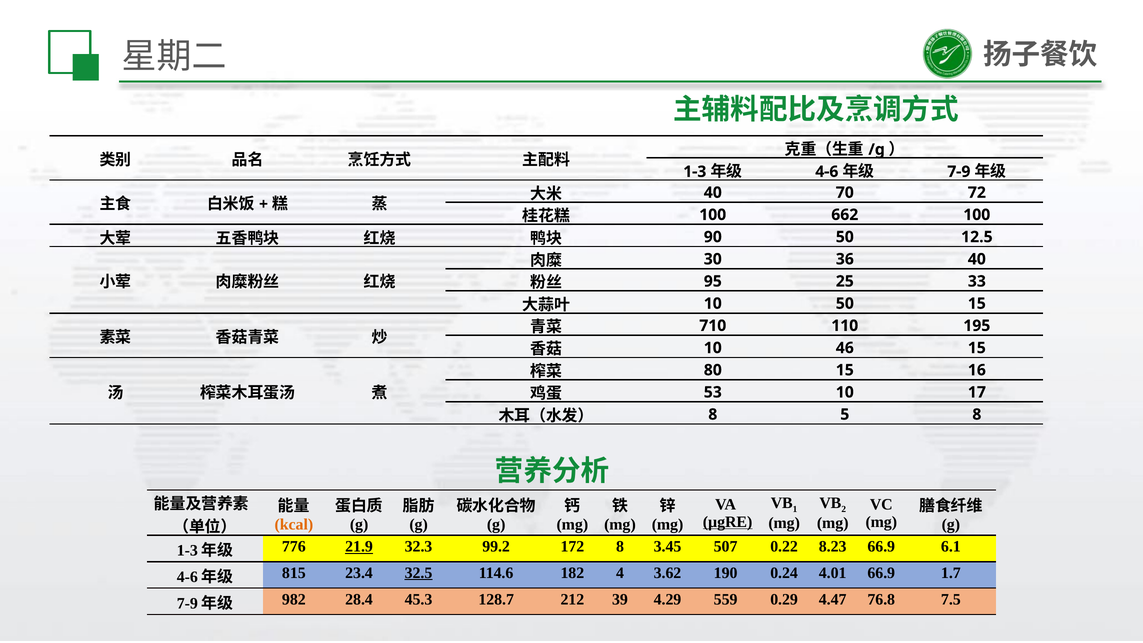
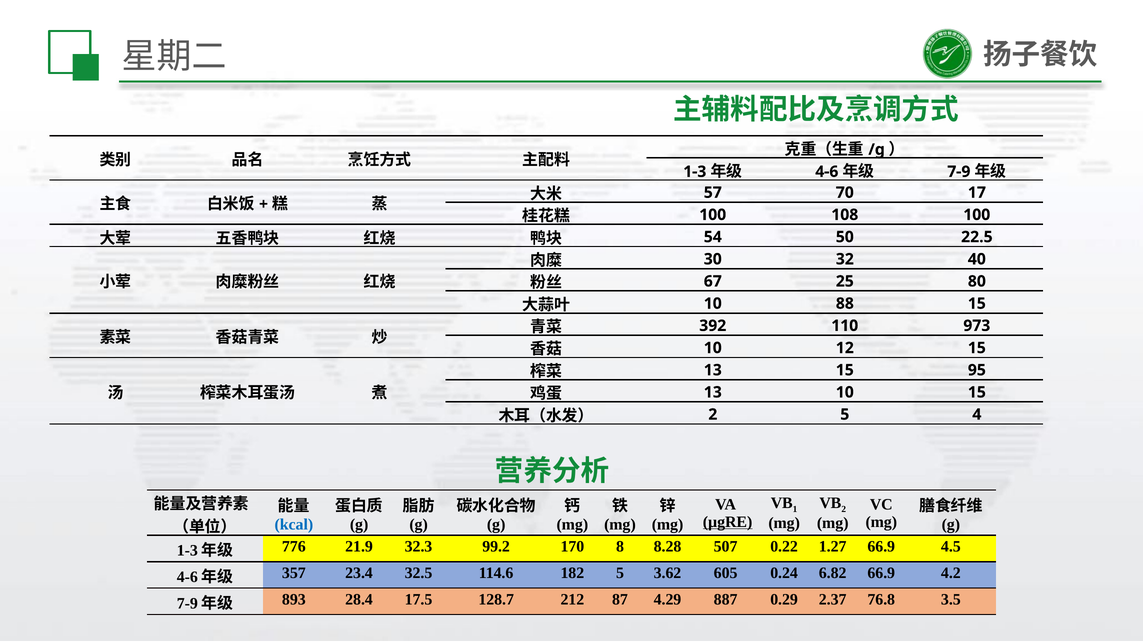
40 at (713, 193): 40 -> 57
72: 72 -> 17
662: 662 -> 108
90: 90 -> 54
12.5: 12.5 -> 22.5
36: 36 -> 32
95: 95 -> 67
33: 33 -> 80
10 50: 50 -> 88
710: 710 -> 392
195: 195 -> 973
46: 46 -> 12
80 at (713, 370): 80 -> 13
16: 16 -> 95
53 at (713, 392): 53 -> 13
10 17: 17 -> 15
8 at (713, 414): 8 -> 2
5 8: 8 -> 4
kcal colour: orange -> blue
21.9 underline: present -> none
172: 172 -> 170
3.45: 3.45 -> 8.28
8.23: 8.23 -> 1.27
6.1: 6.1 -> 4.5
815: 815 -> 357
32.5 underline: present -> none
182 4: 4 -> 5
190: 190 -> 605
4.01: 4.01 -> 6.82
1.7: 1.7 -> 4.2
982: 982 -> 893
45.3: 45.3 -> 17.5
39: 39 -> 87
559: 559 -> 887
4.47: 4.47 -> 2.37
7.5: 7.5 -> 3.5
